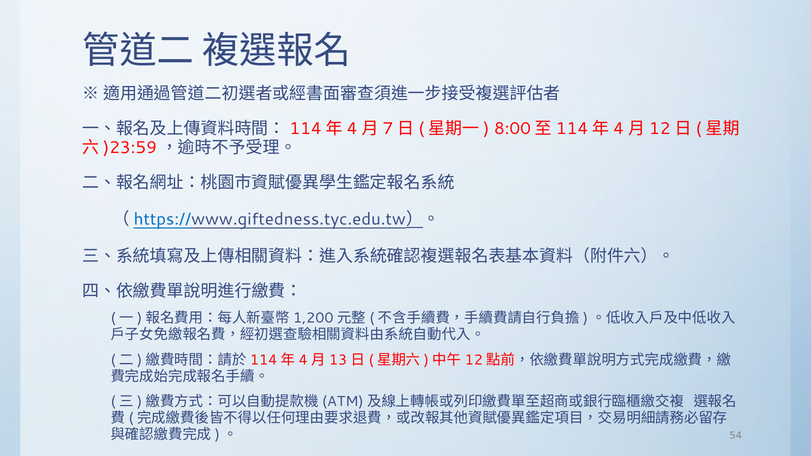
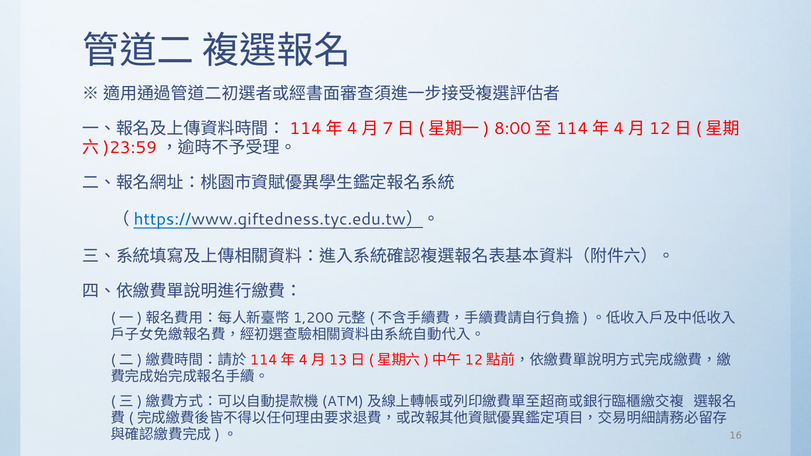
54: 54 -> 16
